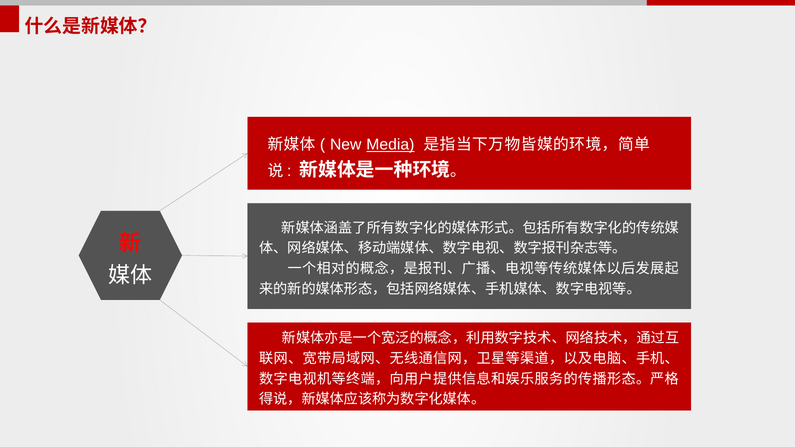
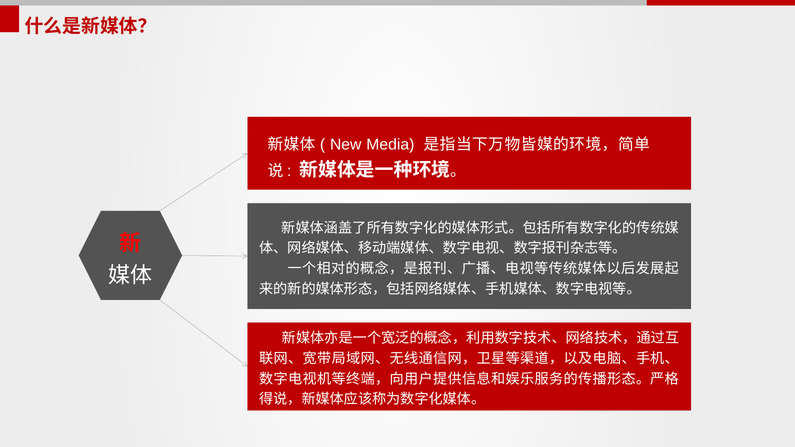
Media underline: present -> none
